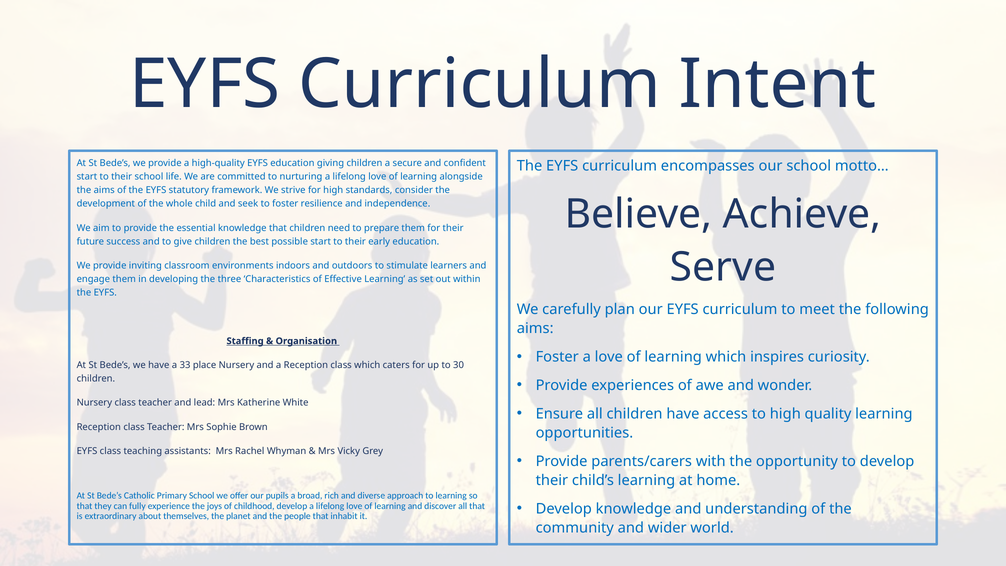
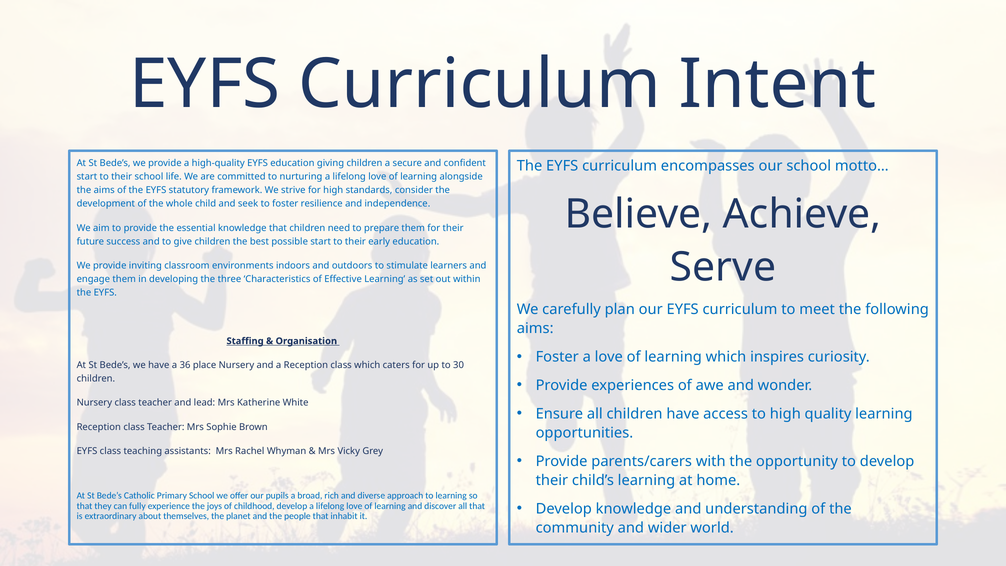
33: 33 -> 36
